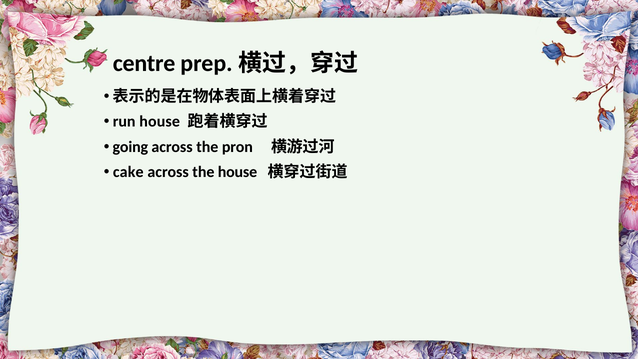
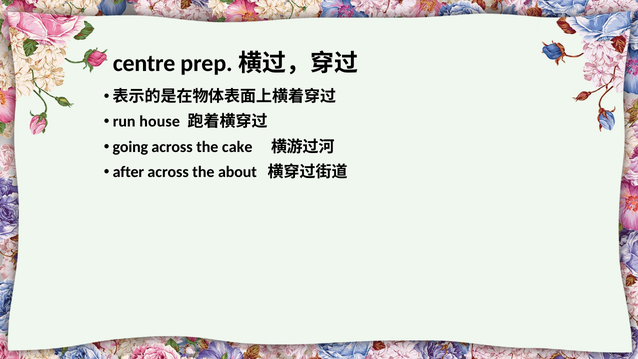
pron: pron -> cake
cake: cake -> after
the house: house -> about
